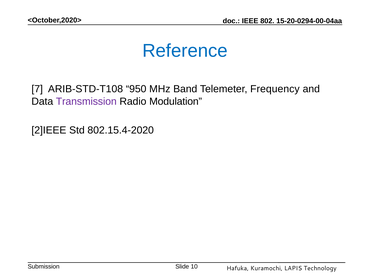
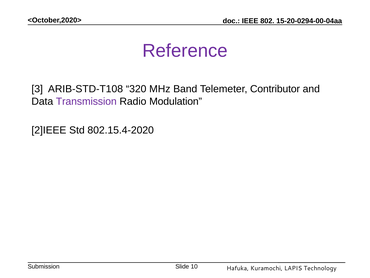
Reference colour: blue -> purple
7: 7 -> 3
950: 950 -> 320
Frequency: Frequency -> Contributor
